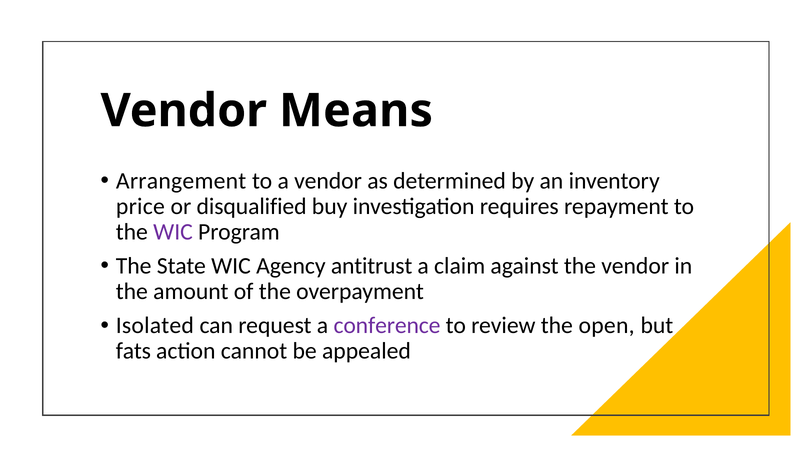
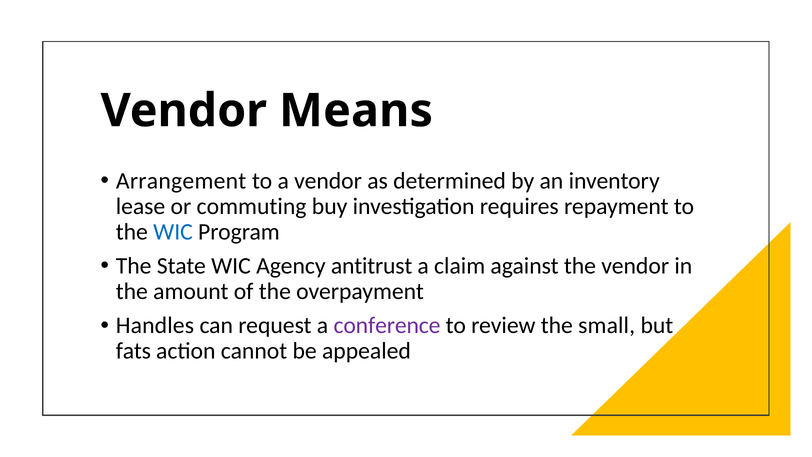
price: price -> lease
disqualified: disqualified -> commuting
WIC at (173, 232) colour: purple -> blue
Isolated: Isolated -> Handles
open: open -> small
